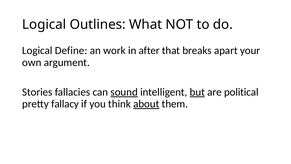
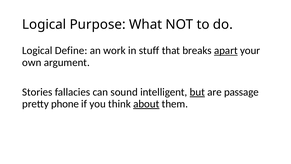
Outlines: Outlines -> Purpose
after: after -> stuff
apart underline: none -> present
sound underline: present -> none
political: political -> passage
fallacy: fallacy -> phone
